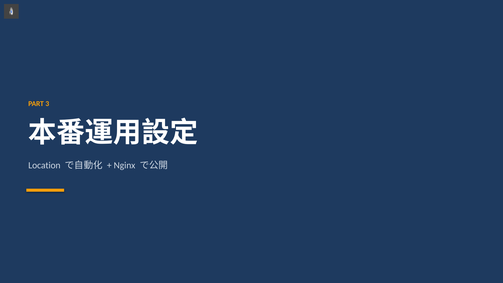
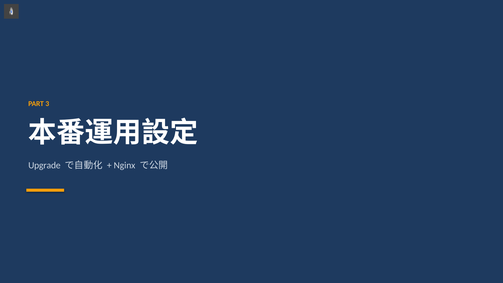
Location: Location -> Upgrade
